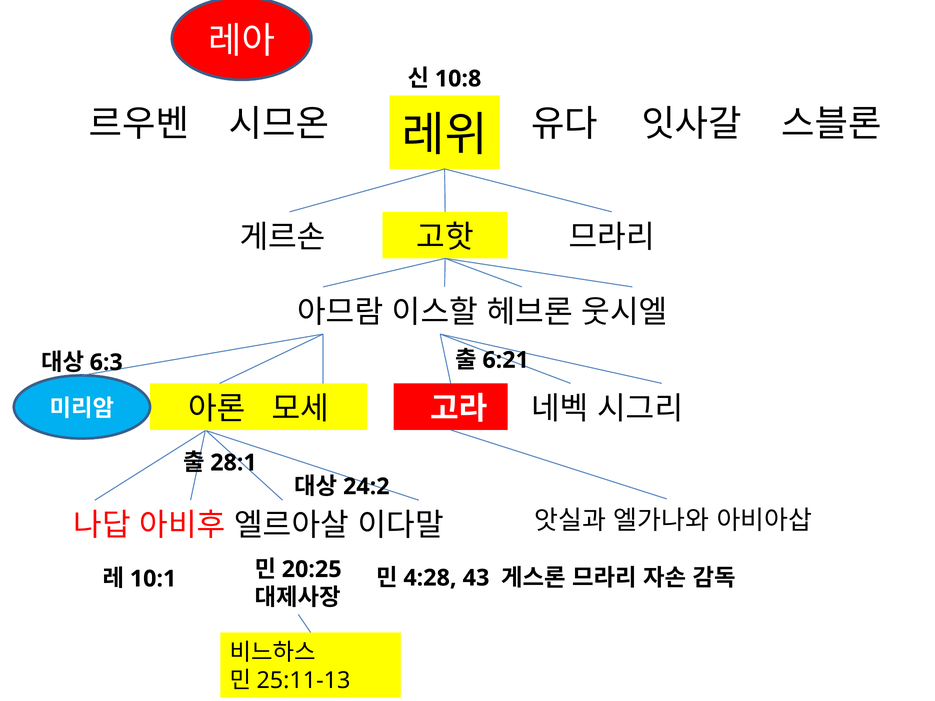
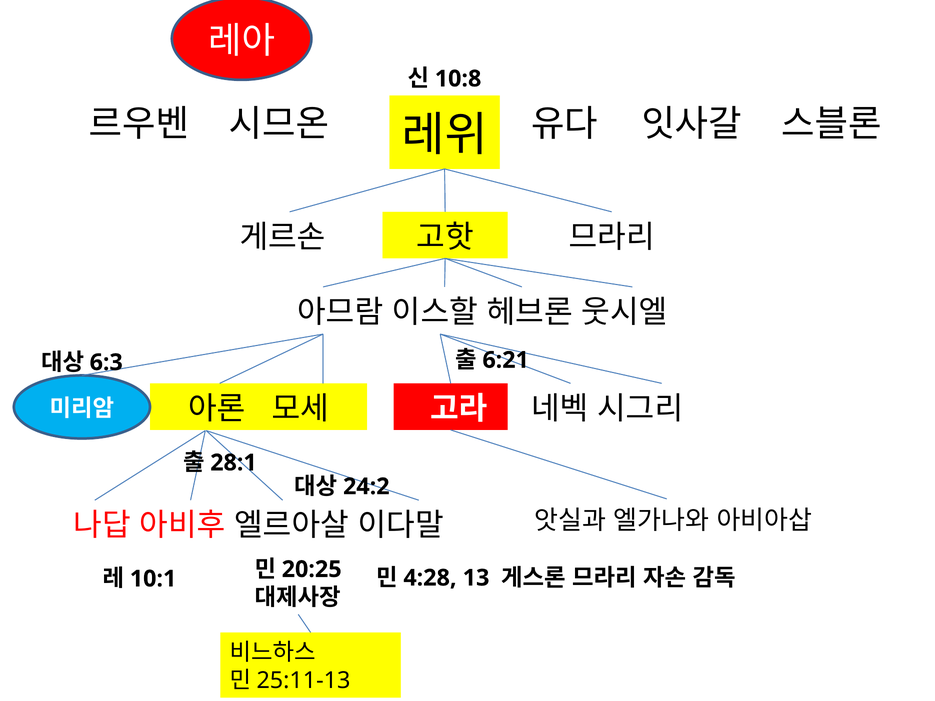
43: 43 -> 13
